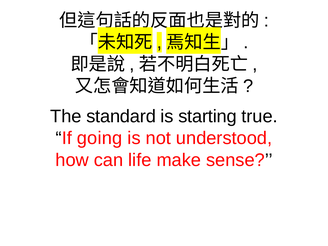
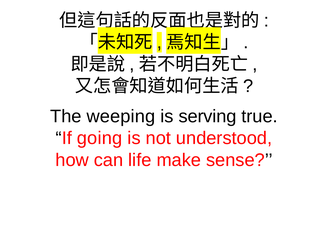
standard: standard -> weeping
starting: starting -> serving
